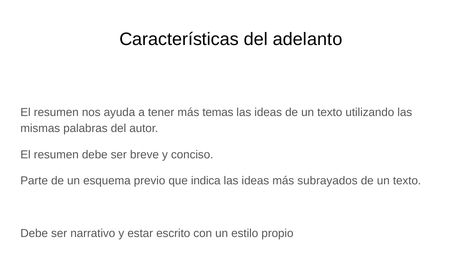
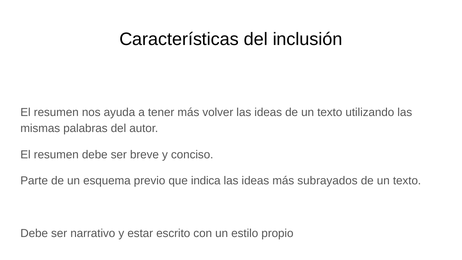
adelanto: adelanto -> inclusión
temas: temas -> volver
